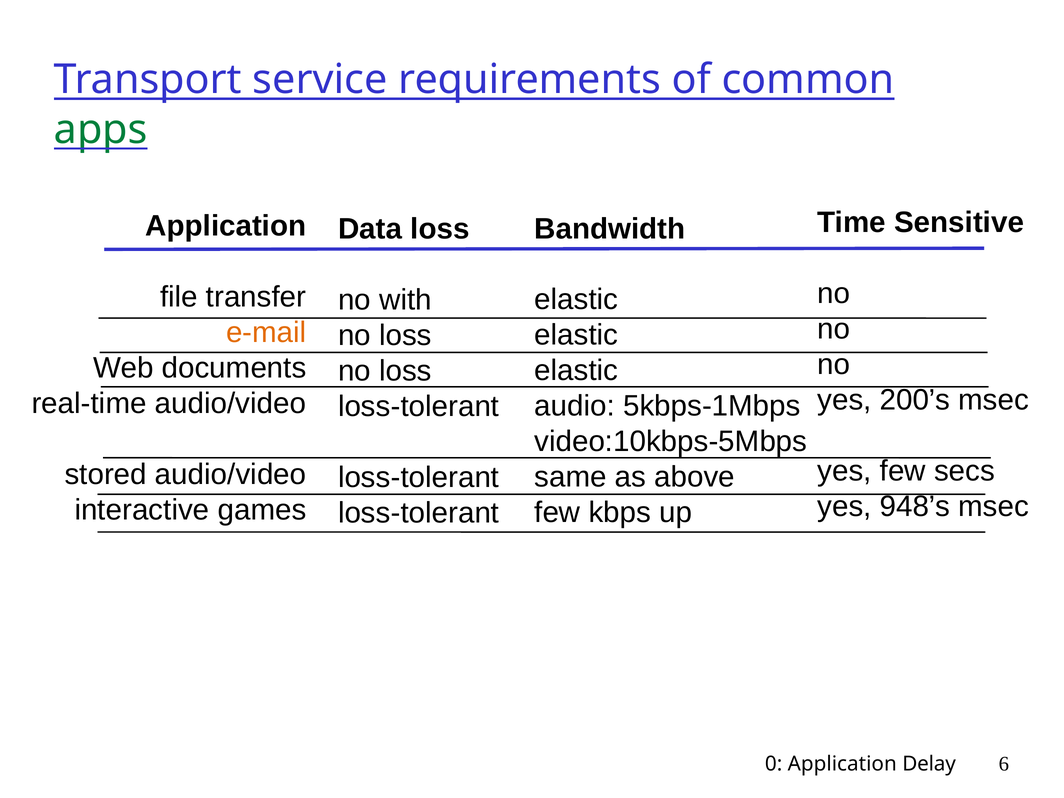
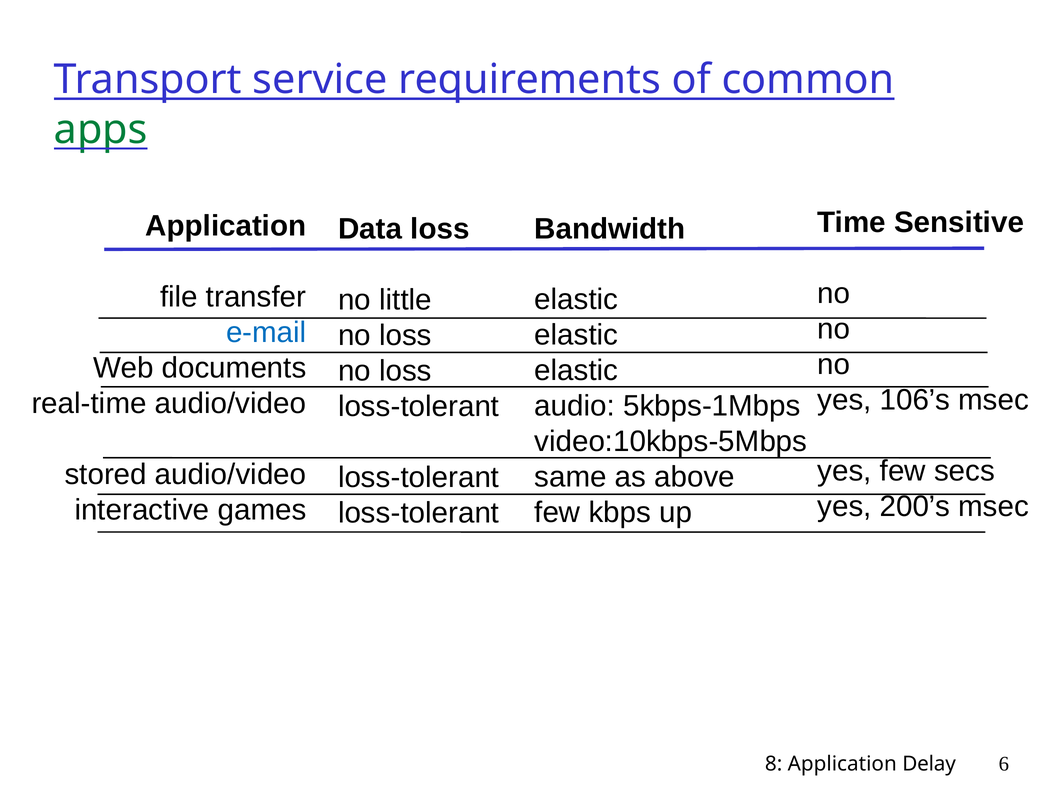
with: with -> little
e-mail colour: orange -> blue
200’s: 200’s -> 106’s
948’s: 948’s -> 200’s
0: 0 -> 8
